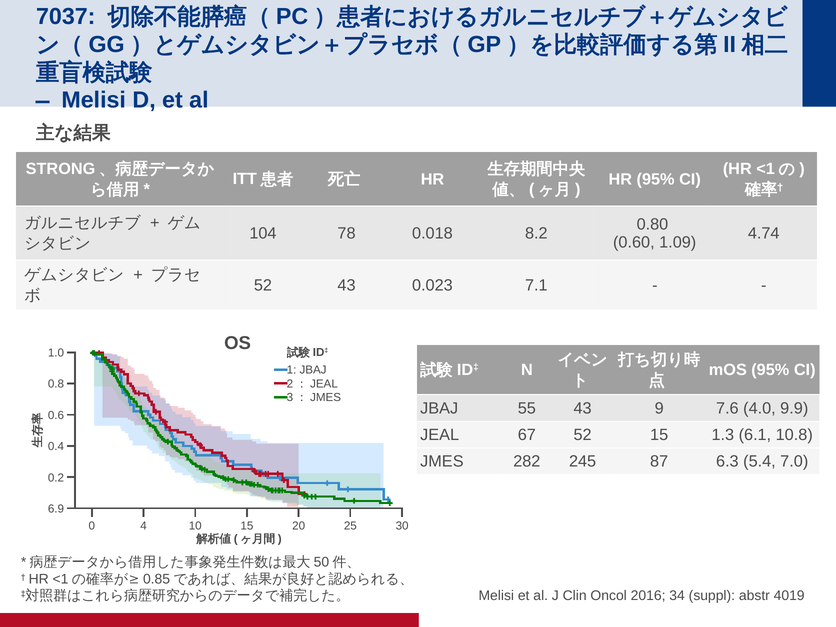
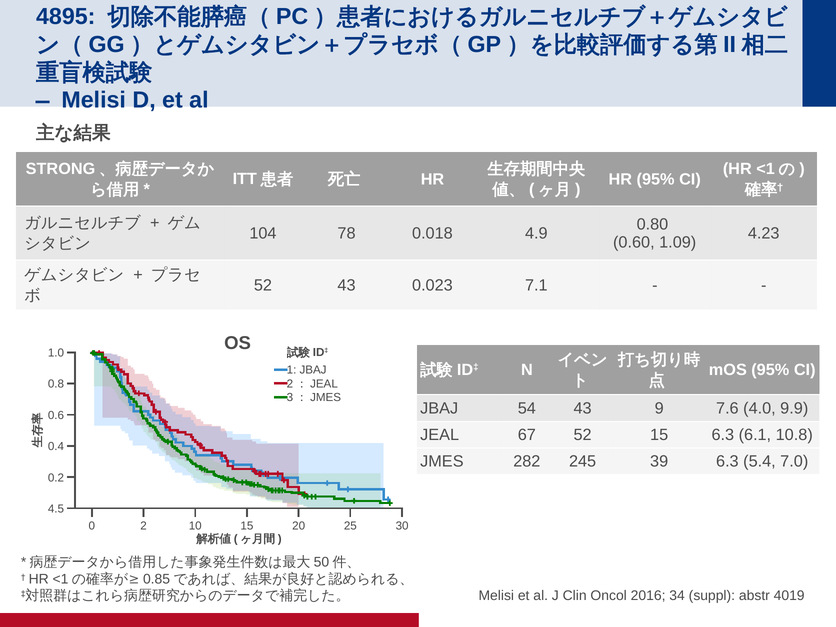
7037: 7037 -> 4895
8.2: 8.2 -> 4.9
4.74: 4.74 -> 4.23
55: 55 -> 54
15 1.3: 1.3 -> 6.3
87: 87 -> 39
6.9: 6.9 -> 4.5
4: 4 -> 2
